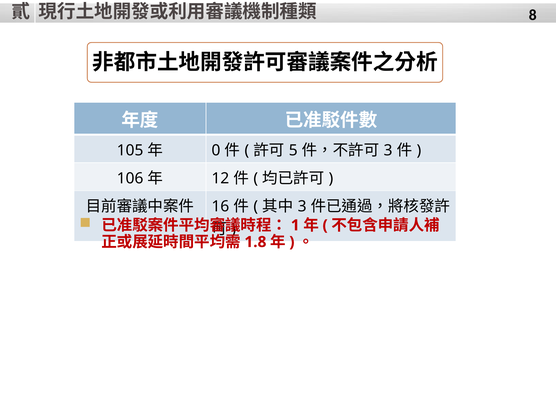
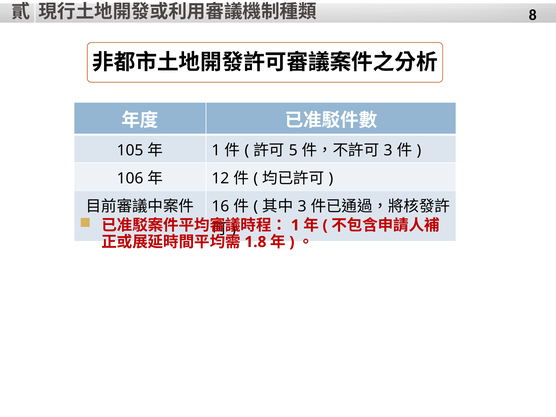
0 at (216, 150): 0 -> 1
